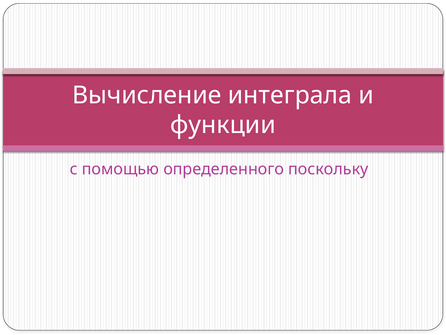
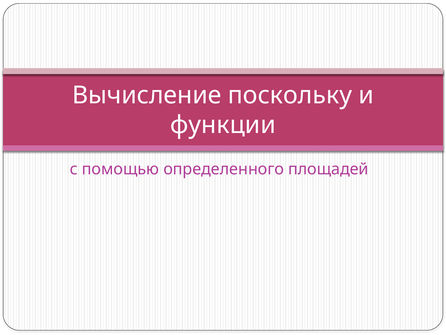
интеграла: интеграла -> поскольку
поскольку: поскольку -> площадей
